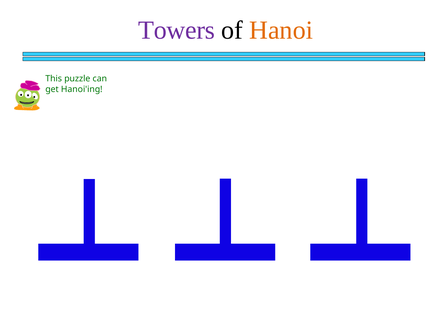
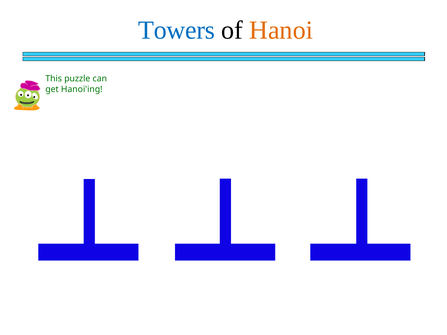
Towers colour: purple -> blue
